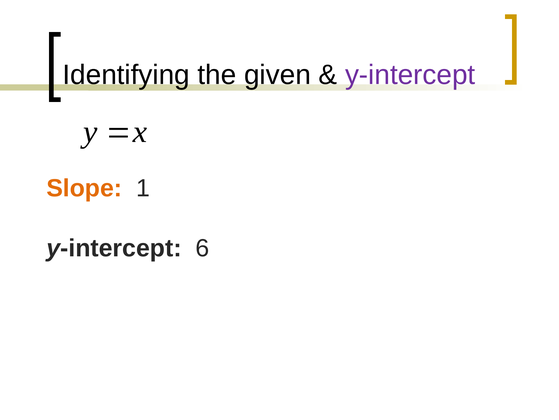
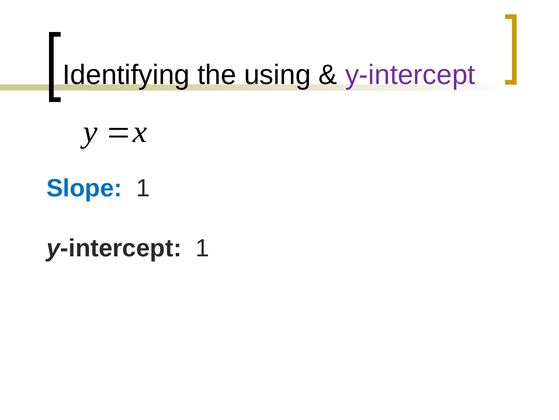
given: given -> using
Slope colour: orange -> blue
y-intercept 6: 6 -> 1
